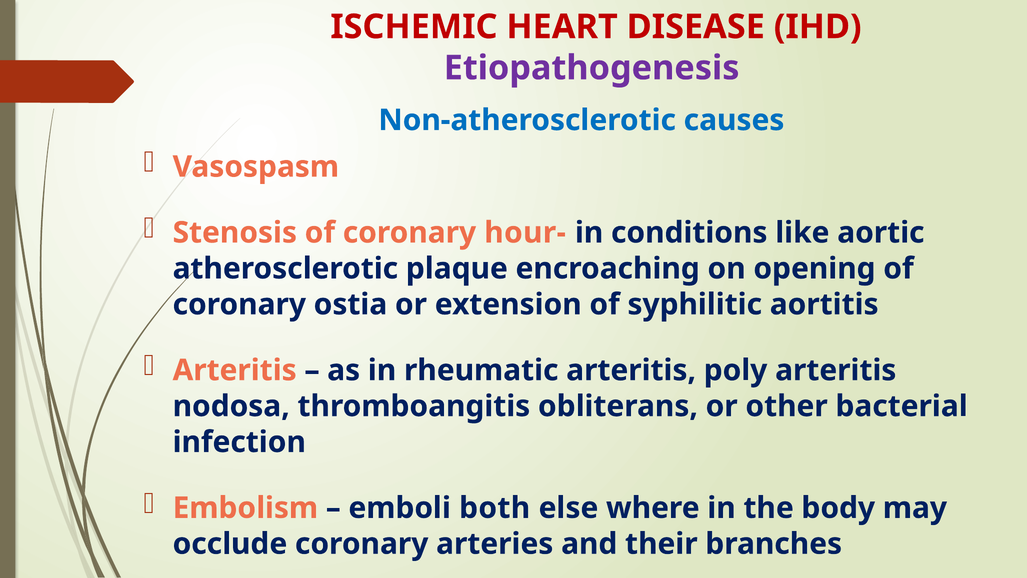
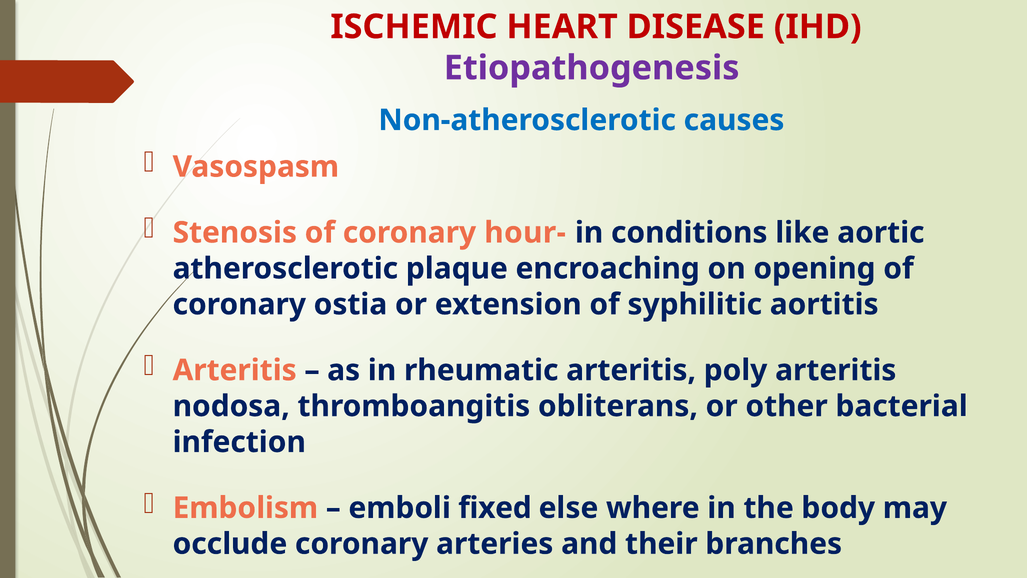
both: both -> fixed
